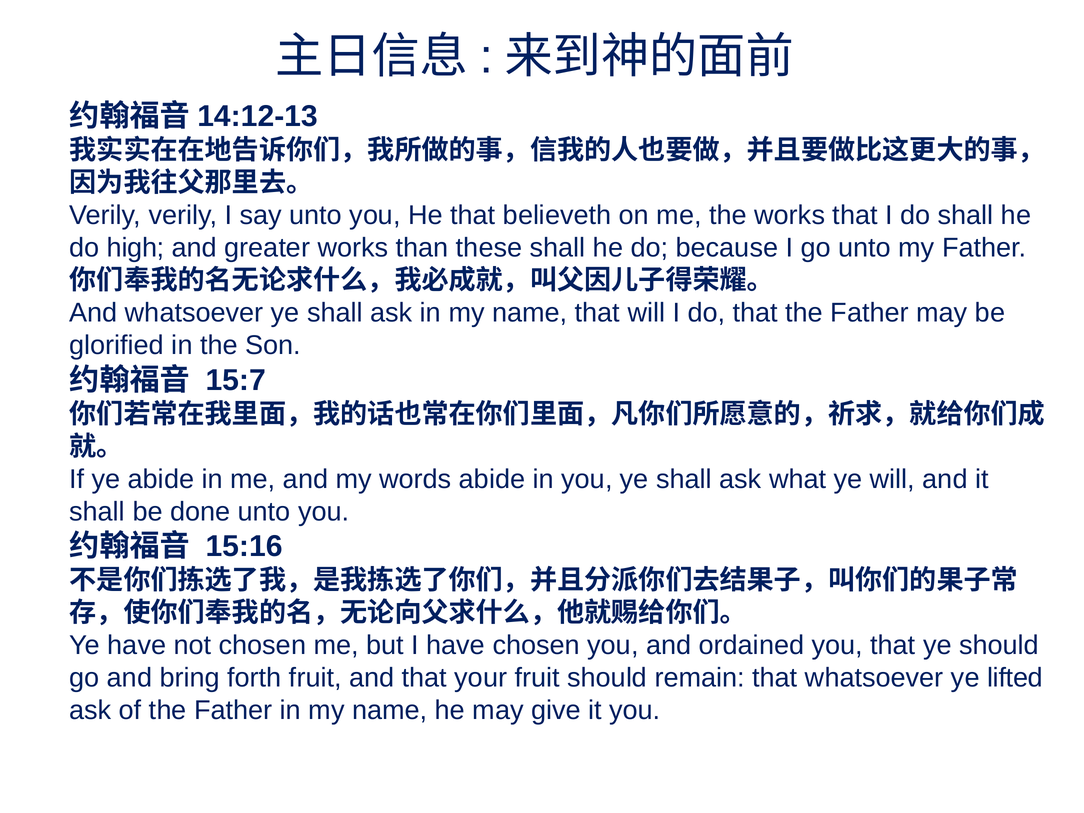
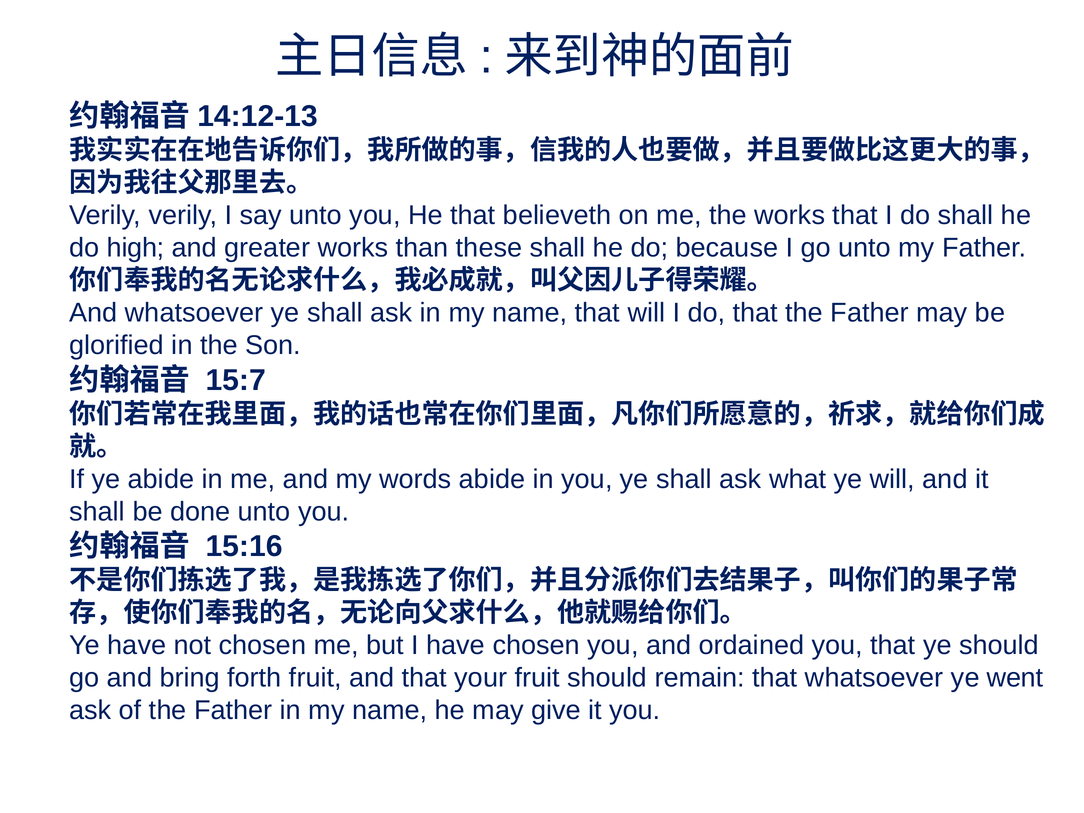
lifted: lifted -> went
